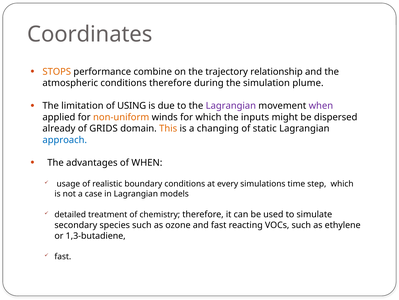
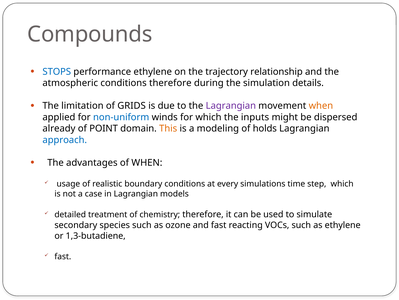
Coordinates: Coordinates -> Compounds
STOPS colour: orange -> blue
performance combine: combine -> ethylene
plume: plume -> details
USING: USING -> GRIDS
when at (321, 106) colour: purple -> orange
non-uniform colour: orange -> blue
GRIDS: GRIDS -> POINT
changing: changing -> modeling
static: static -> holds
